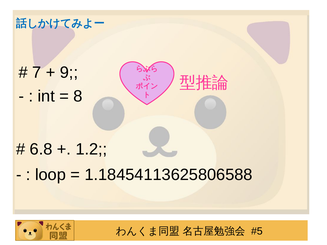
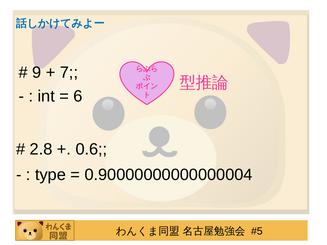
7: 7 -> 9
9: 9 -> 7
8: 8 -> 6
6.8: 6.8 -> 2.8
1.2: 1.2 -> 0.6
loop: loop -> type
1.18454113625806588: 1.18454113625806588 -> 0.90000000000000004
